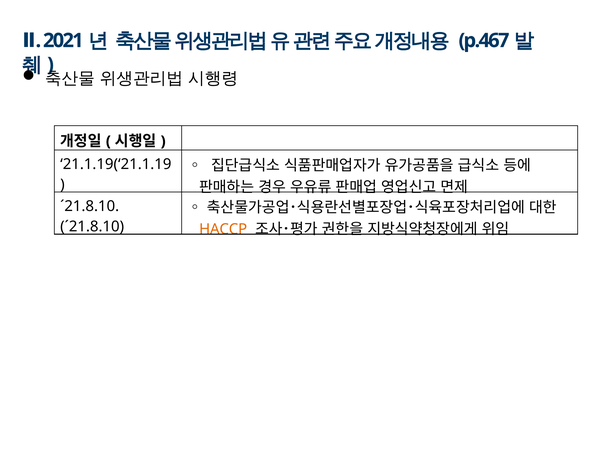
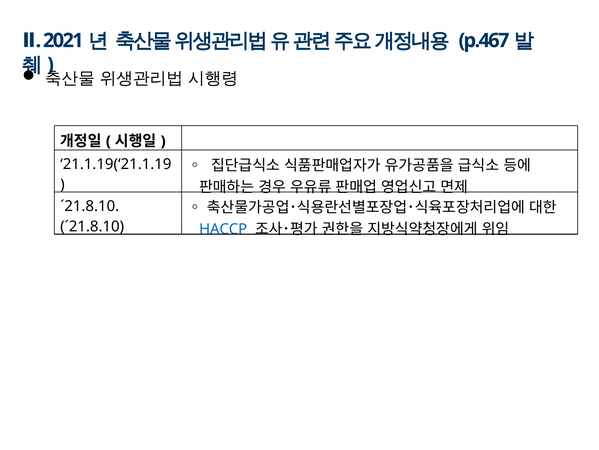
HACCP colour: orange -> blue
